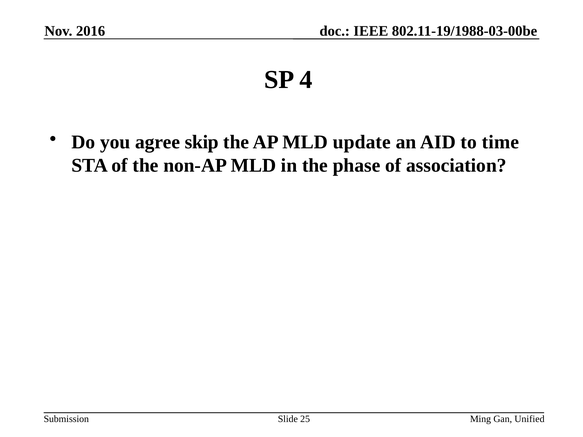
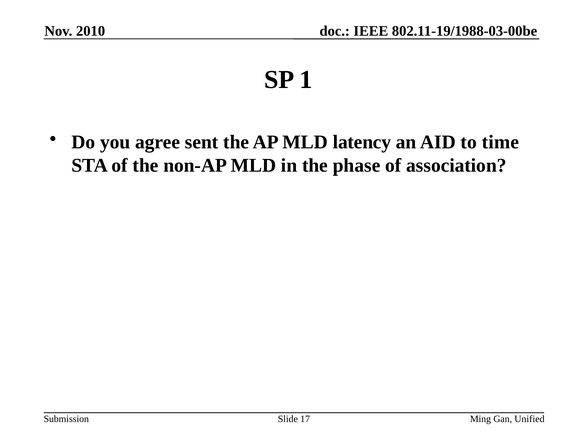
2016: 2016 -> 2010
4: 4 -> 1
skip: skip -> sent
update: update -> latency
25: 25 -> 17
